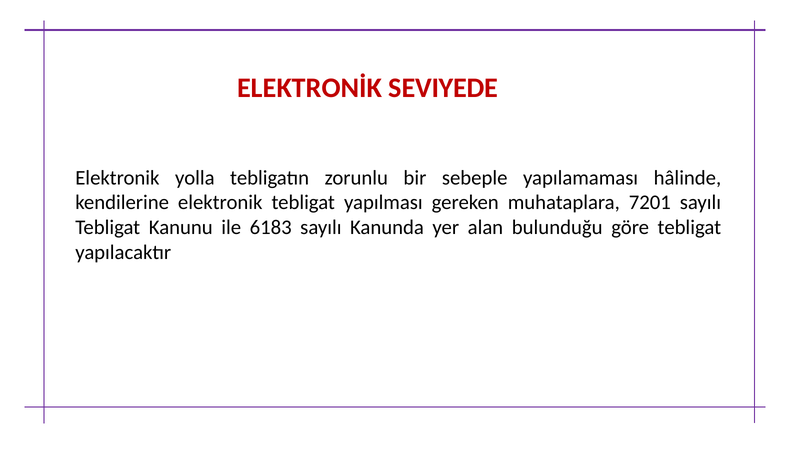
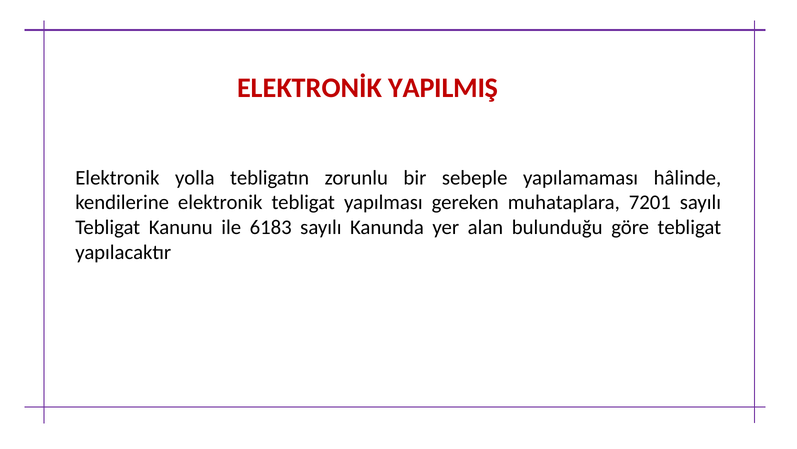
SEVIYEDE: SEVIYEDE -> YAPILMIŞ
